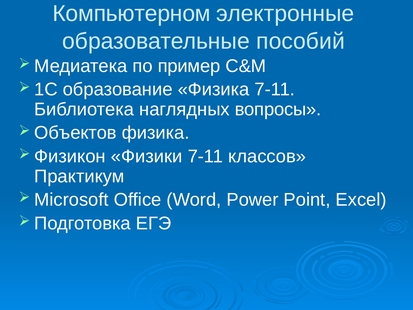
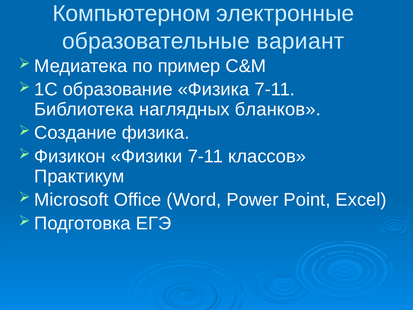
пособий: пособий -> вариант
вопросы: вопросы -> бланков
Объектов: Объектов -> Создание
